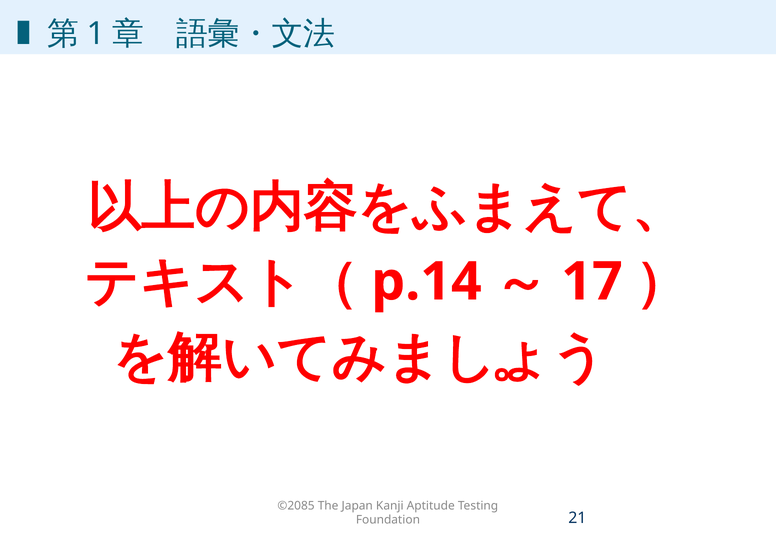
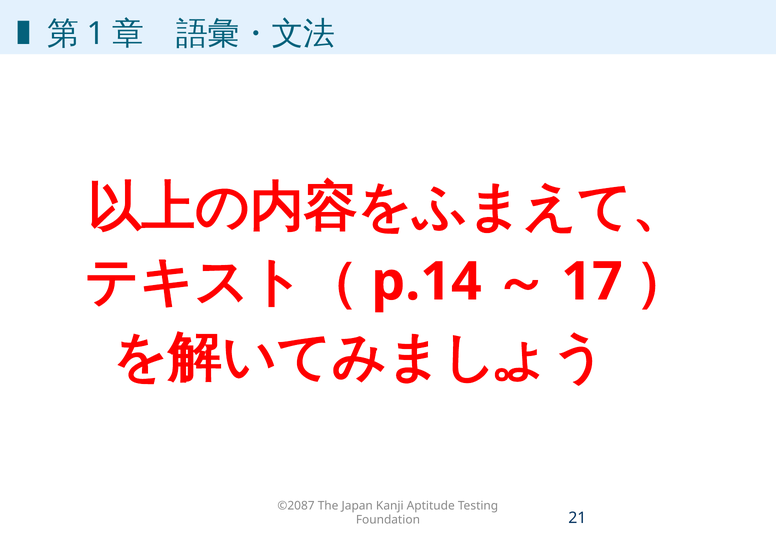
©2085: ©2085 -> ©2087
